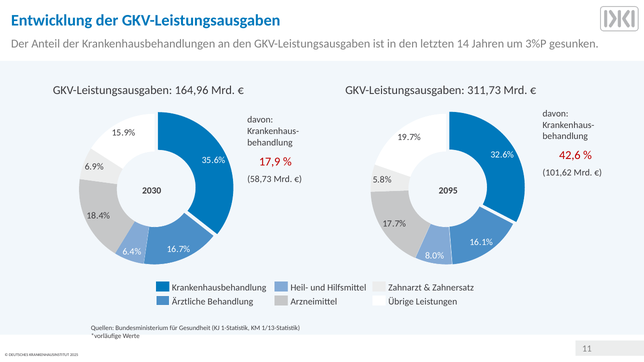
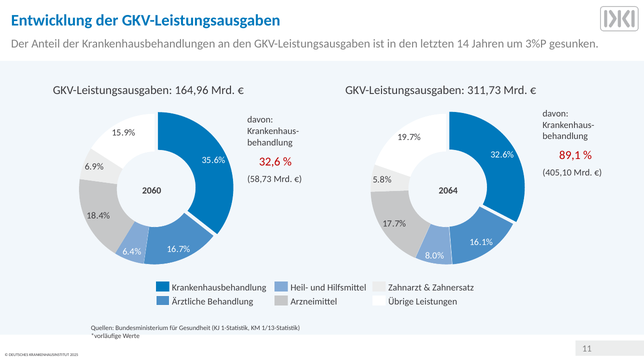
42,6: 42,6 -> 89,1
17,9: 17,9 -> 32,6
101,62: 101,62 -> 405,10
2030: 2030 -> 2060
2095: 2095 -> 2064
